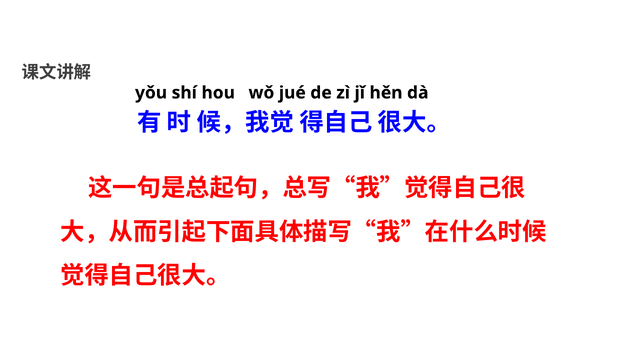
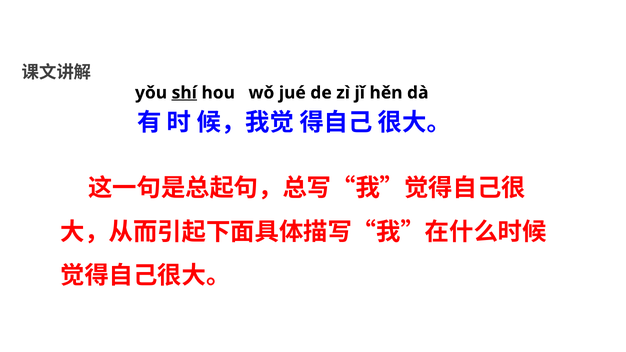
shí underline: none -> present
